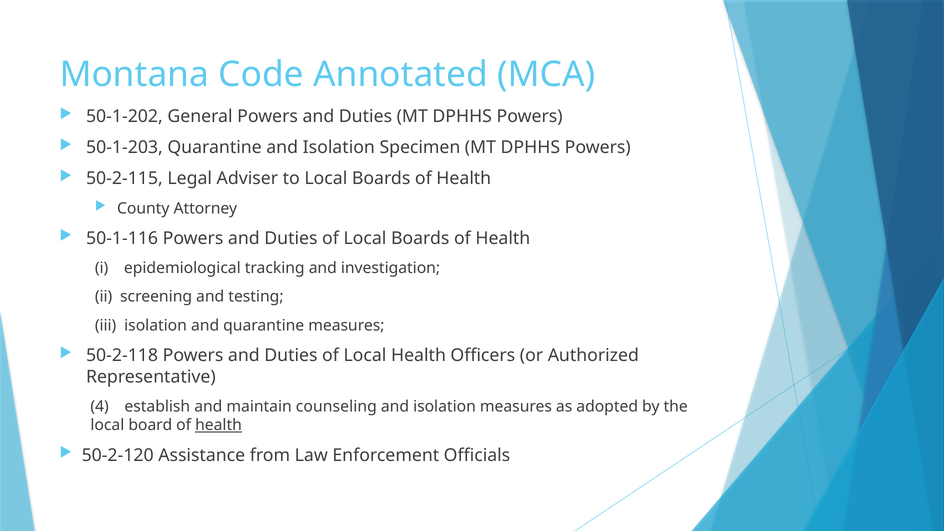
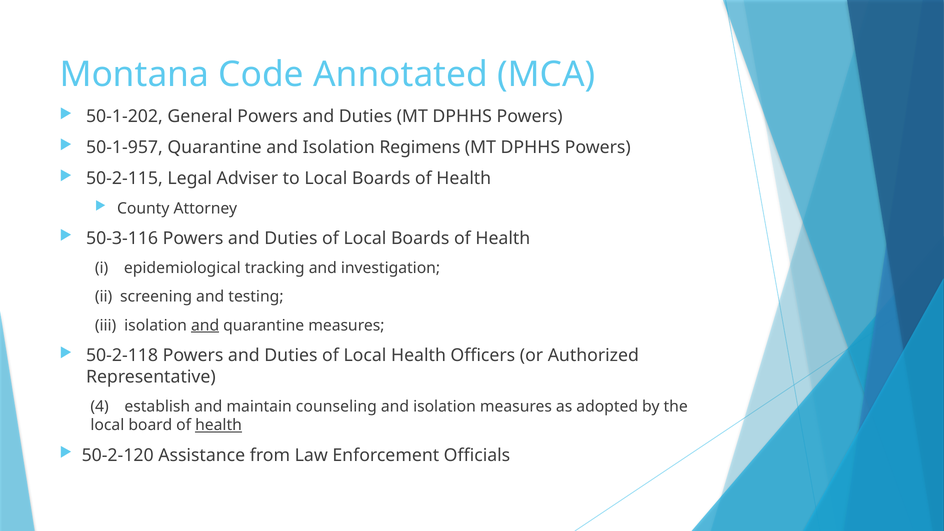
50-1-203: 50-1-203 -> 50-1-957
Specimen: Specimen -> Regimens
50-1-116: 50-1-116 -> 50-3-116
and at (205, 325) underline: none -> present
